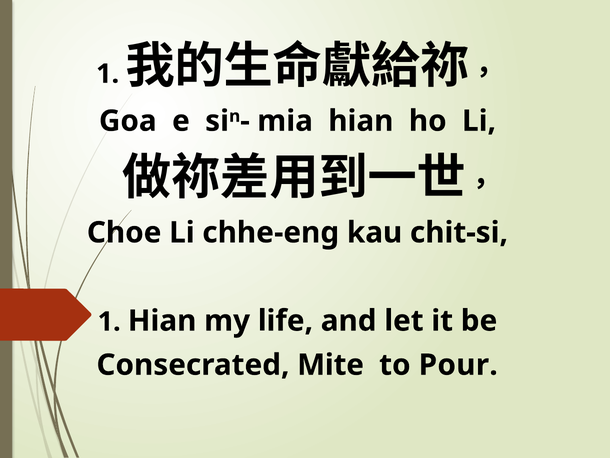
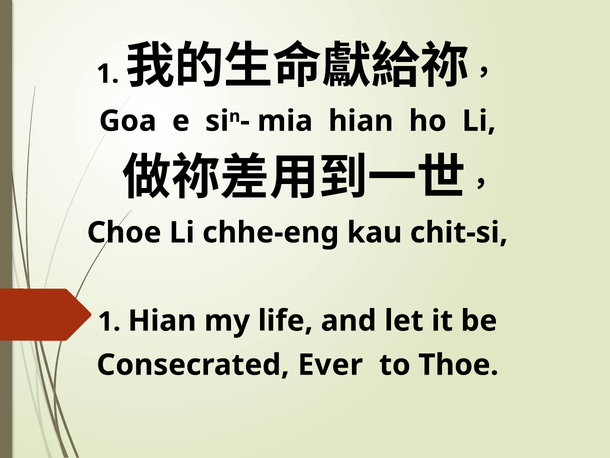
Mite: Mite -> Ever
Pour: Pour -> Thoe
